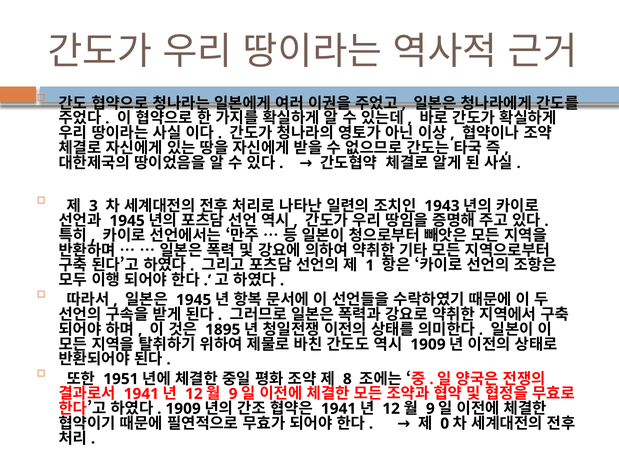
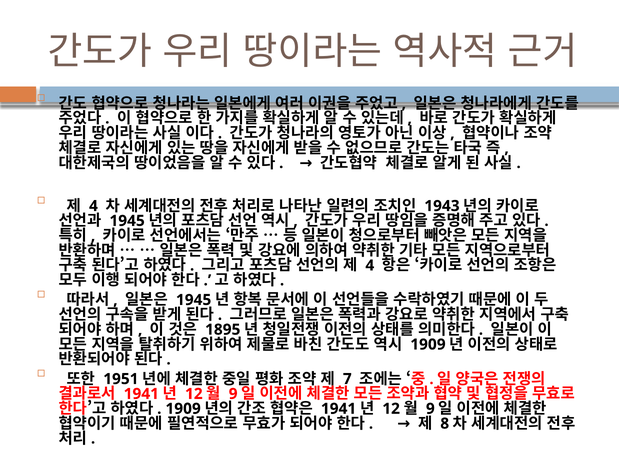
3 at (93, 206): 3 -> 4
1 at (370, 266): 1 -> 4
8: 8 -> 7
0: 0 -> 8
